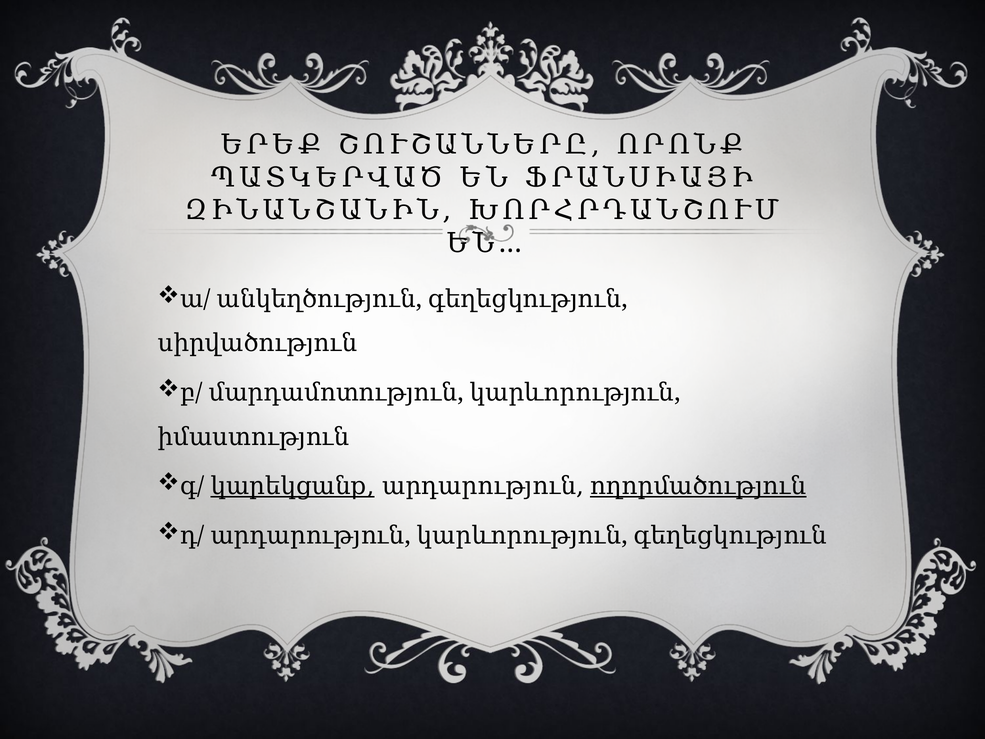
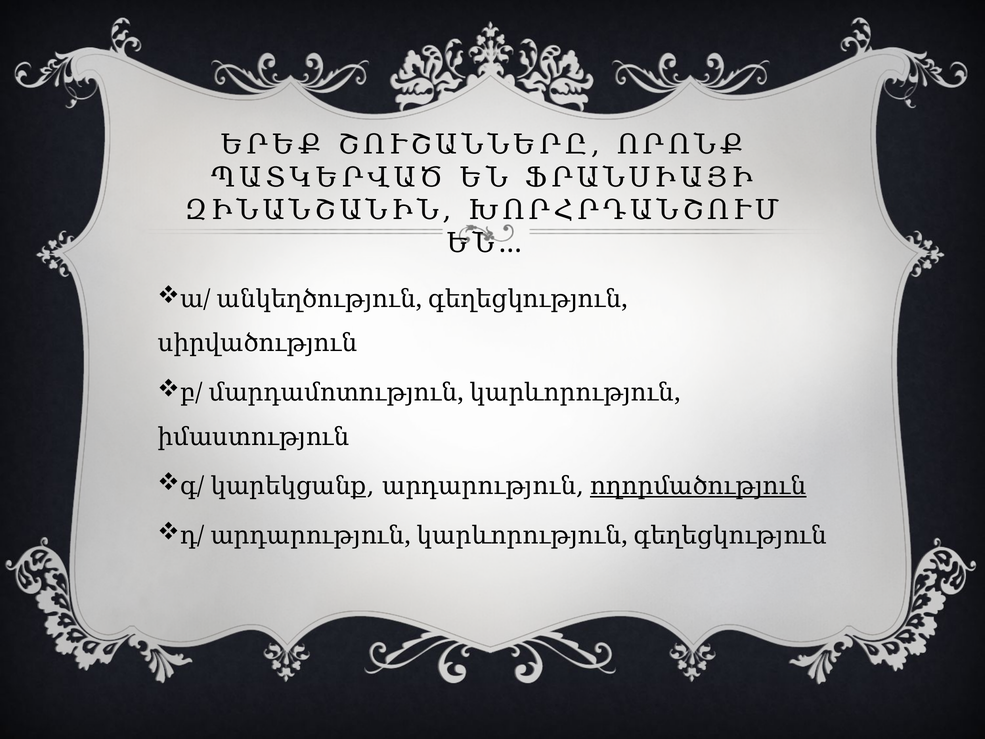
կարեկցանք underline: present -> none
